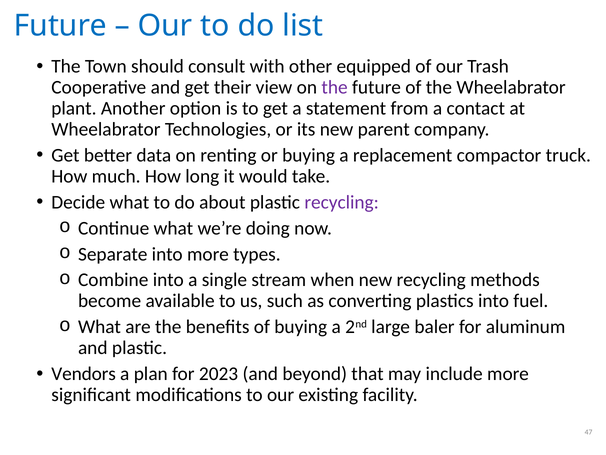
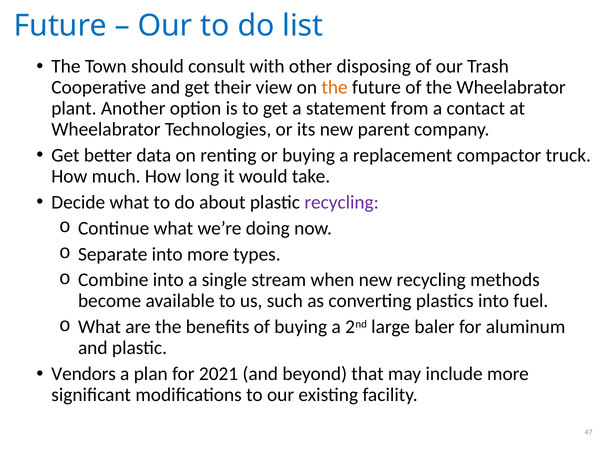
equipped: equipped -> disposing
the at (335, 87) colour: purple -> orange
2023: 2023 -> 2021
